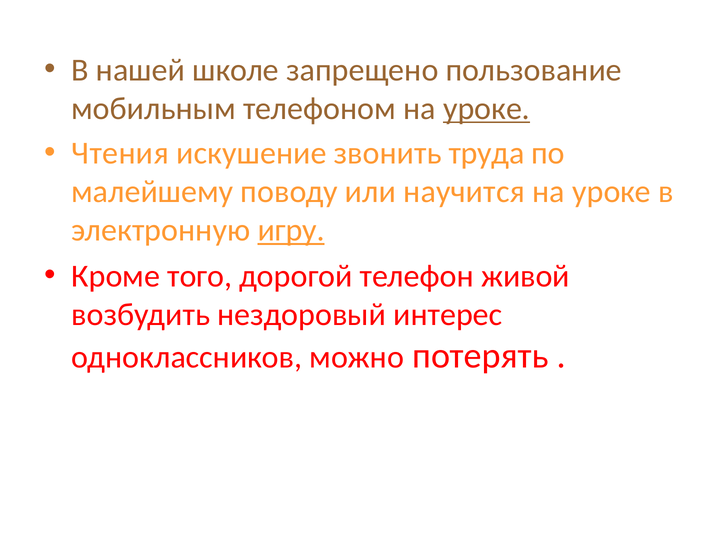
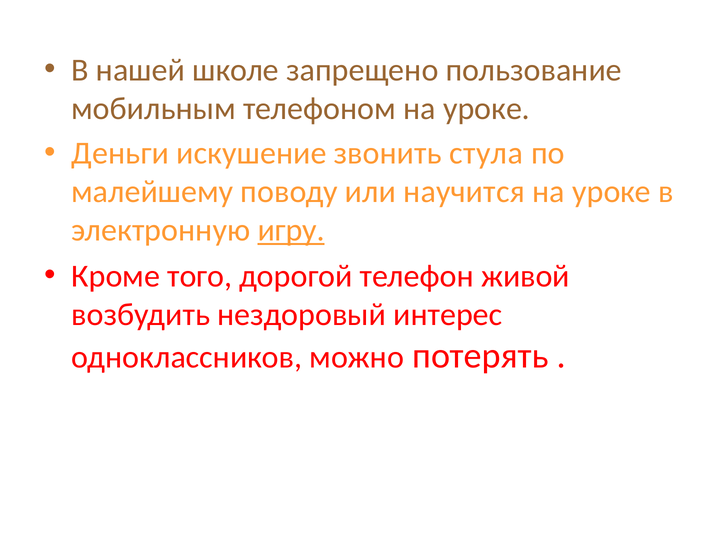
уроке at (487, 109) underline: present -> none
Чтения: Чтения -> Деньги
труда: труда -> стула
